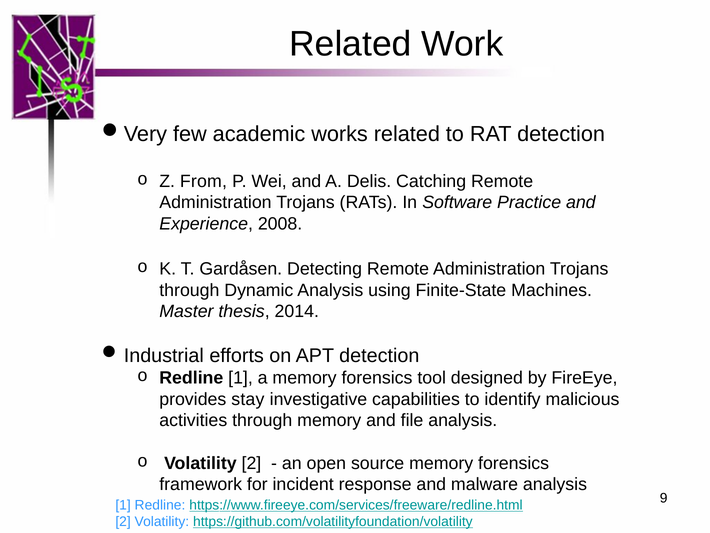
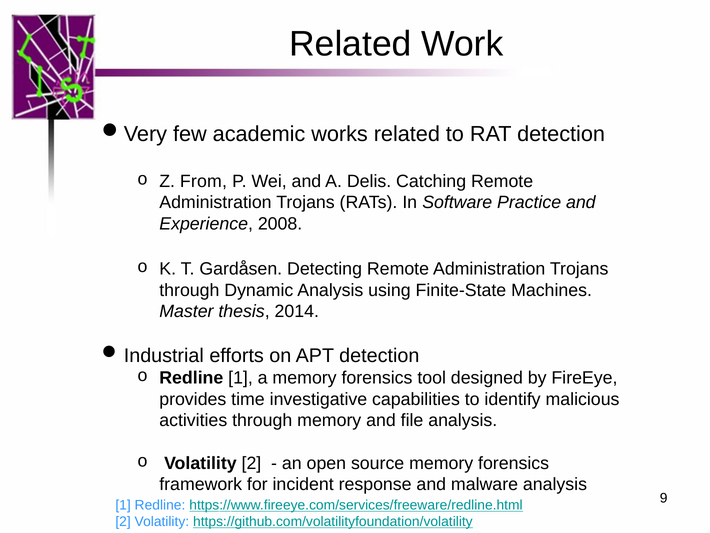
stay: stay -> time
